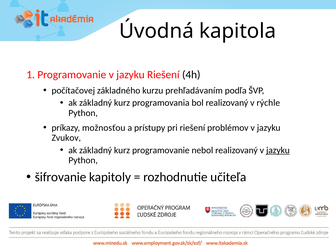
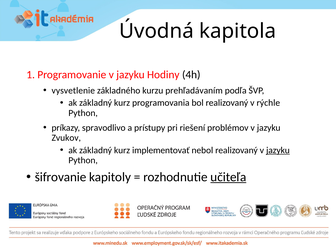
jazyku Riešení: Riešení -> Hodiny
počítačovej: počítačovej -> vysvetlenie
možnosťou: možnosťou -> spravodlivo
kurz programovanie: programovanie -> implementovať
učiteľa underline: none -> present
